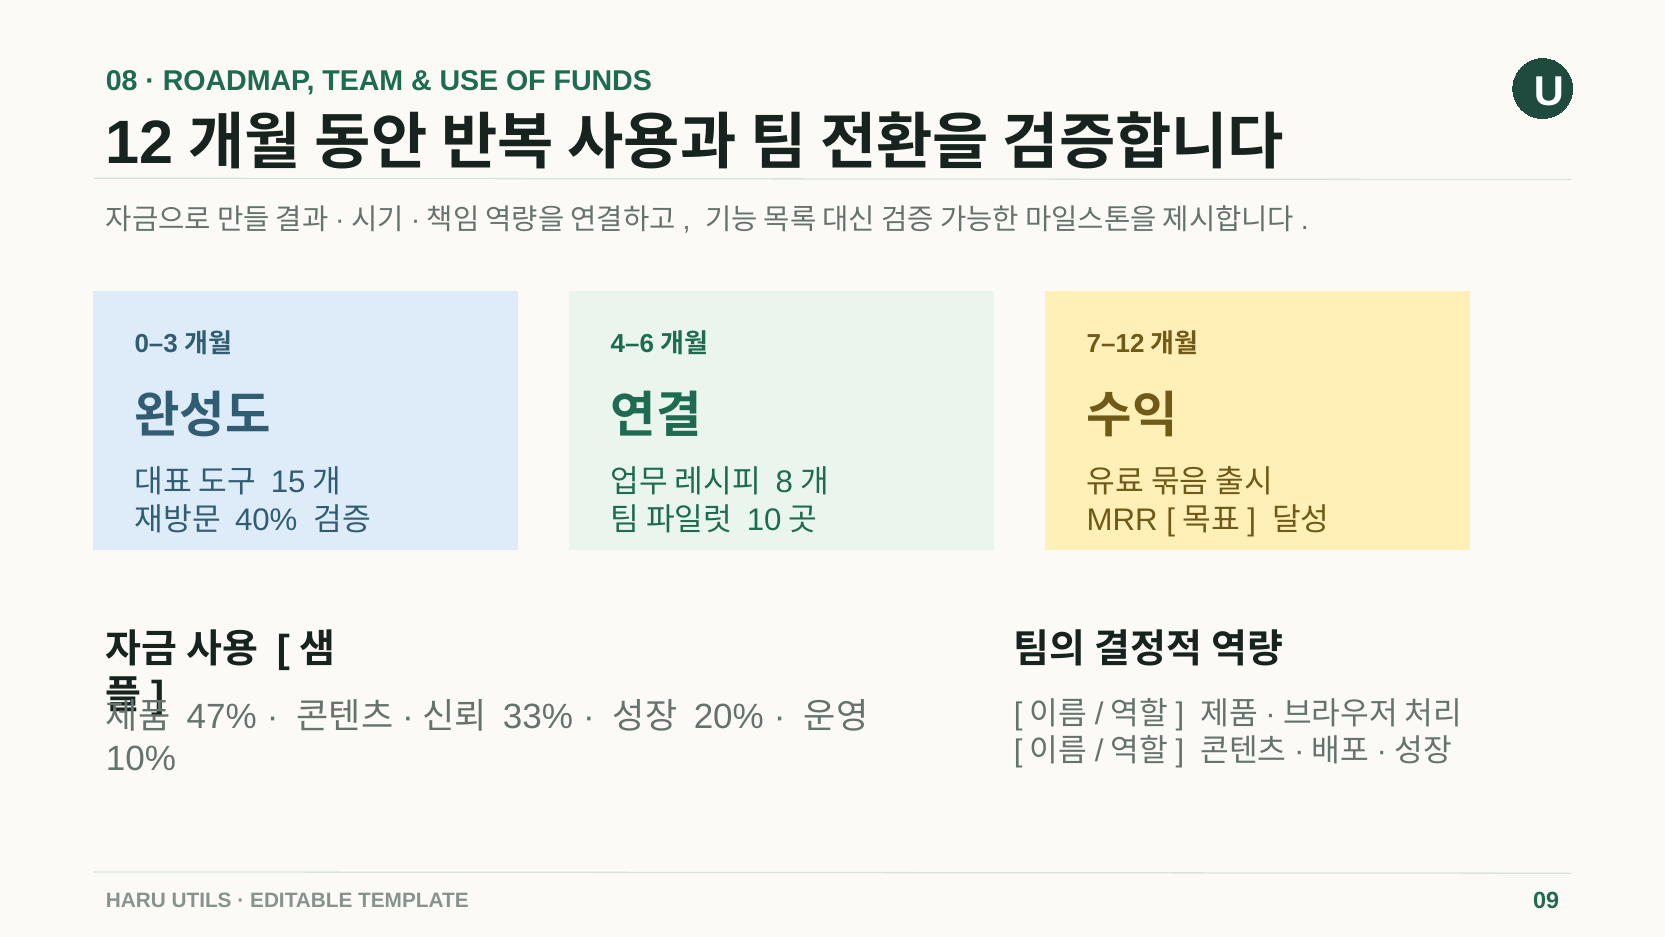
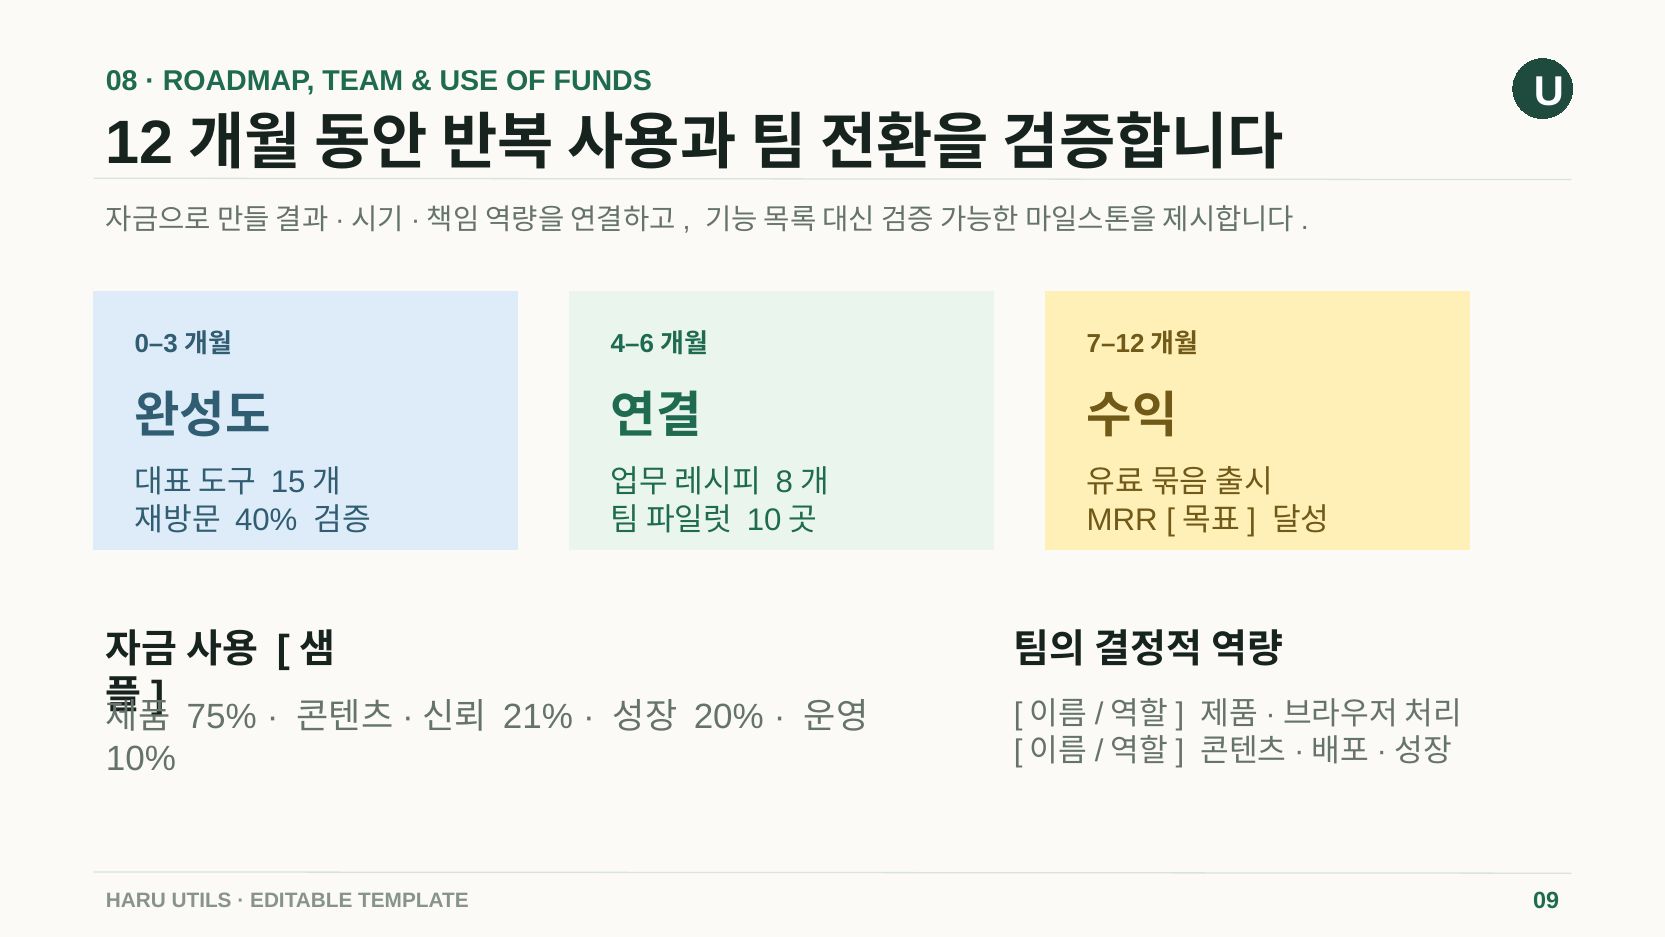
47%: 47% -> 75%
33%: 33% -> 21%
